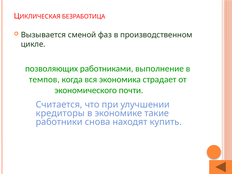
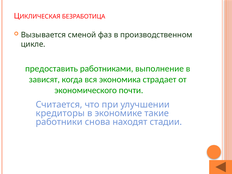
позволяющих: позволяющих -> предоставить
темпов: темпов -> зависят
купить: купить -> стадии
